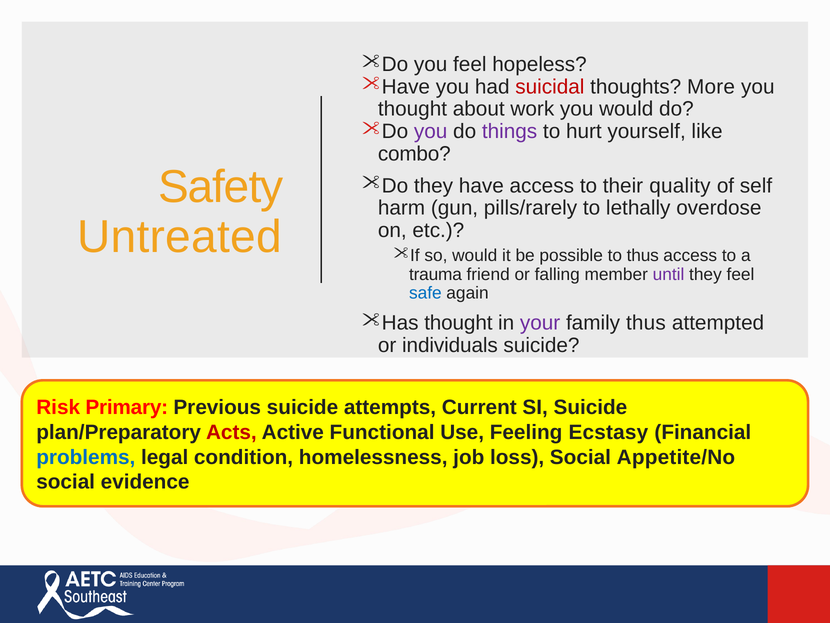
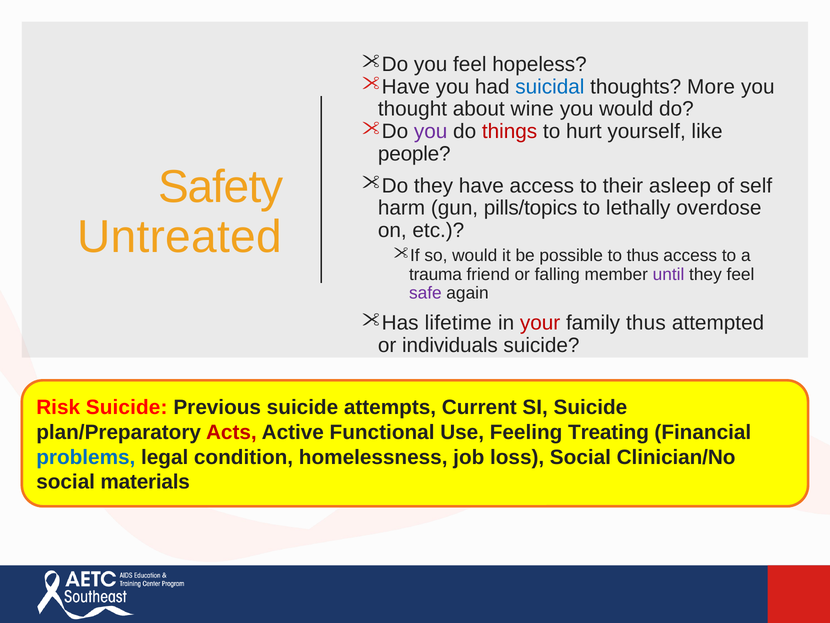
suicidal colour: red -> blue
work: work -> wine
things colour: purple -> red
combo: combo -> people
quality: quality -> asleep
pills/rarely: pills/rarely -> pills/topics
safe colour: blue -> purple
thought at (458, 323): thought -> lifetime
your colour: purple -> red
Risk Primary: Primary -> Suicide
Ecstasy: Ecstasy -> Treating
Appetite/No: Appetite/No -> Clinician/No
evidence: evidence -> materials
